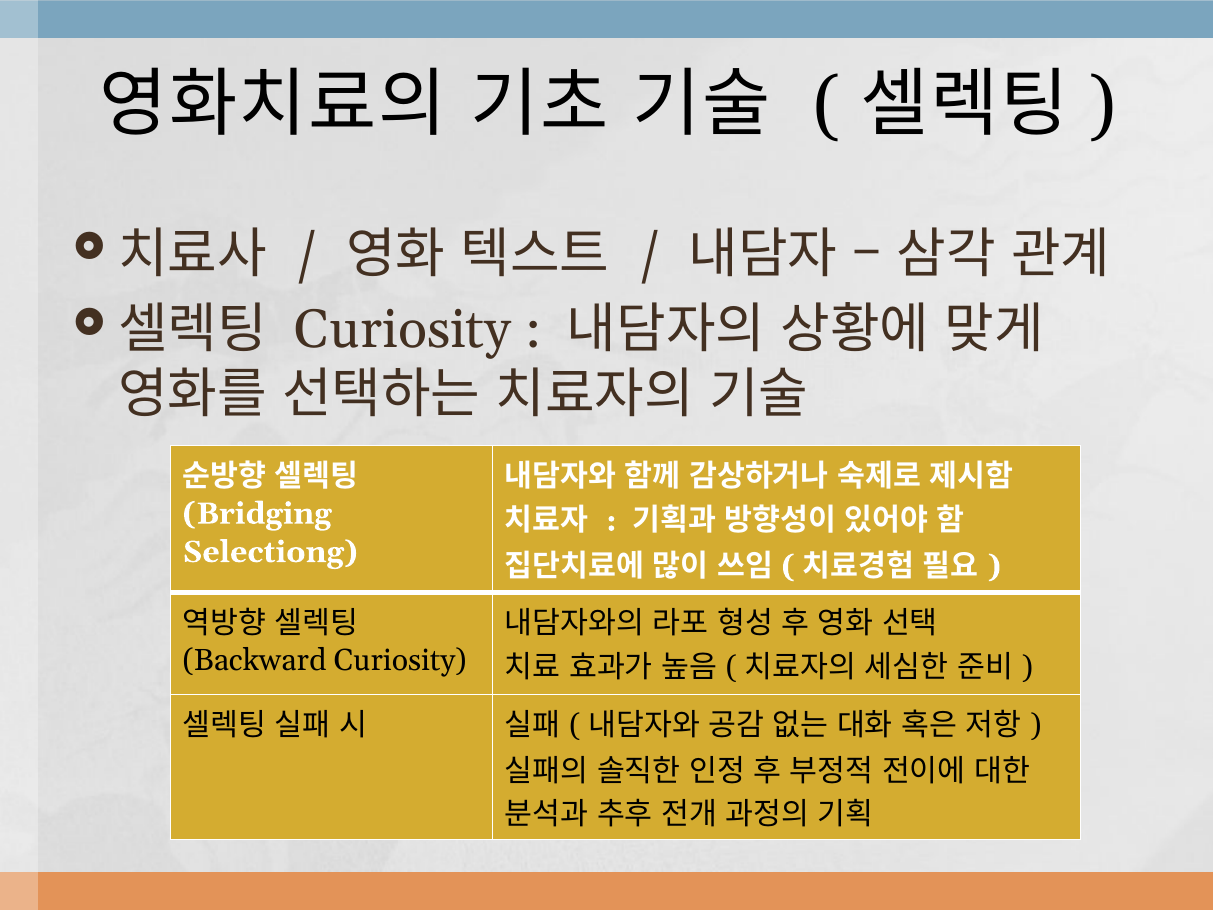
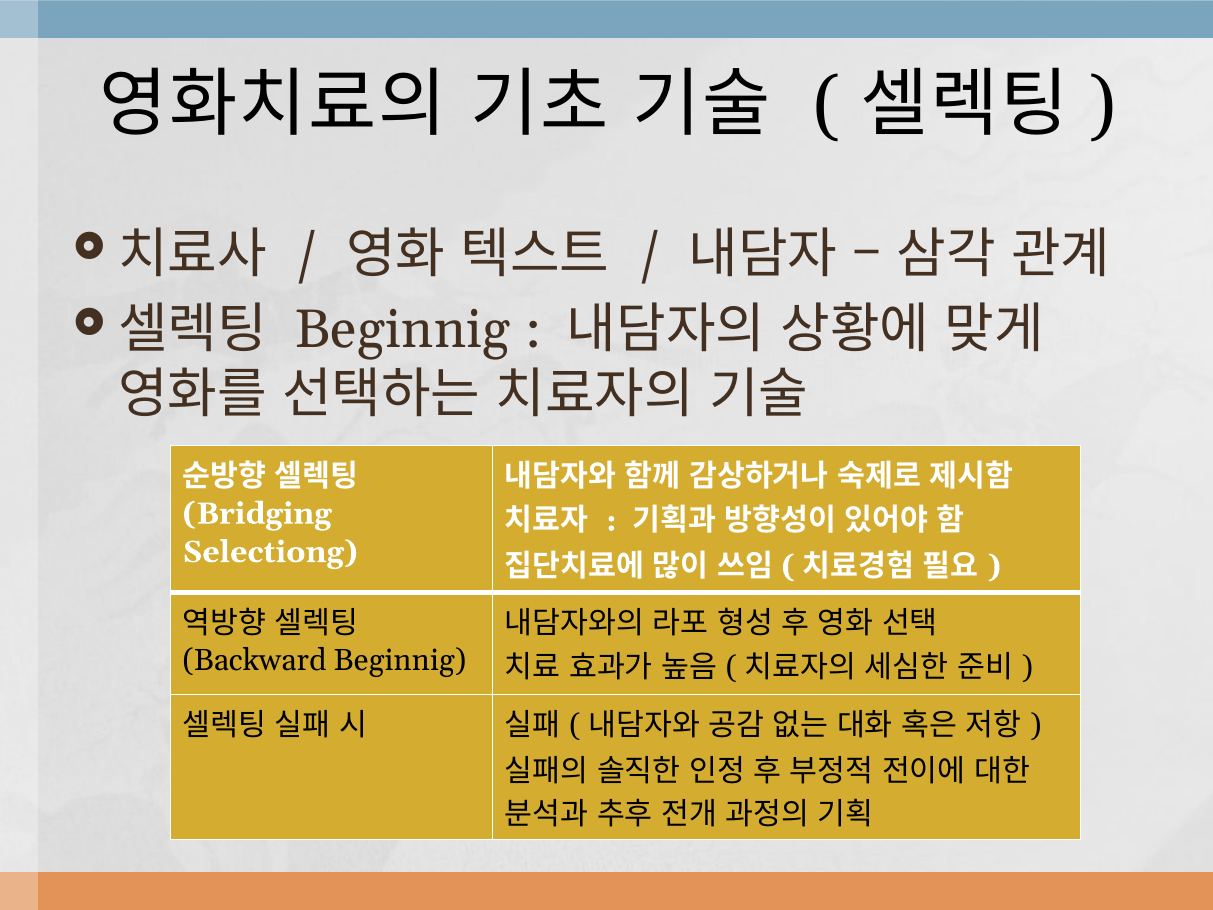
Curiosity at (403, 330): Curiosity -> Beginnig
Backward Curiosity: Curiosity -> Beginnig
